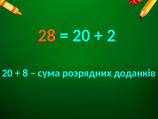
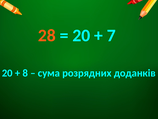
2: 2 -> 7
